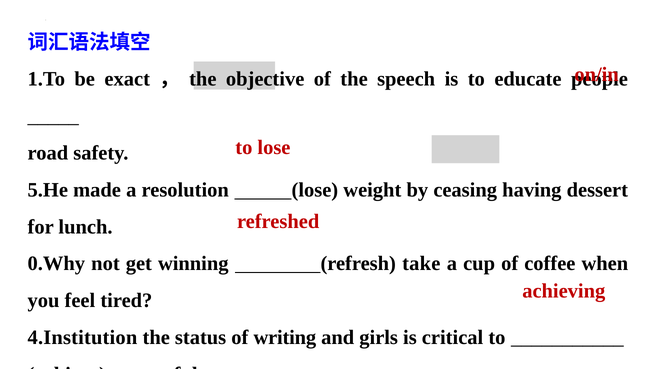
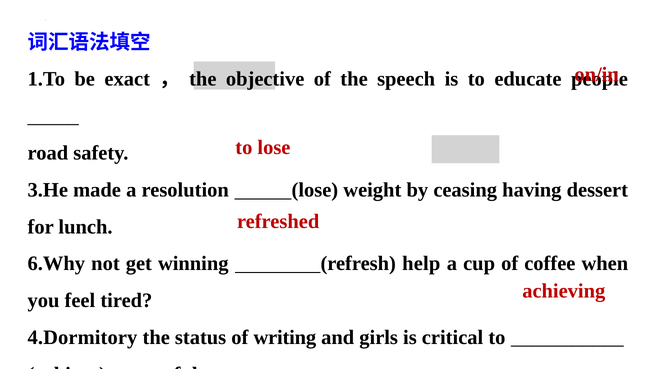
5.He: 5.He -> 3.He
0.Why: 0.Why -> 6.Why
take: take -> help
4.Institution: 4.Institution -> 4.Dormitory
